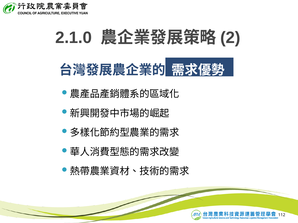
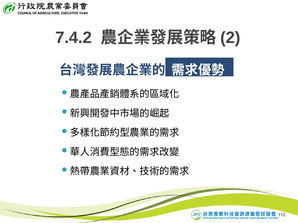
2.1.0: 2.1.0 -> 7.4.2
